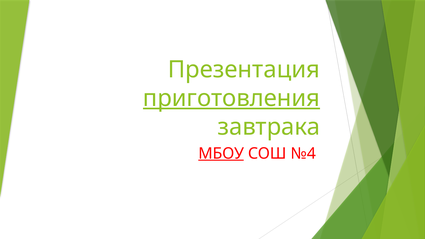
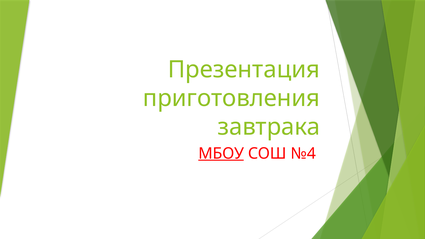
приготовления underline: present -> none
